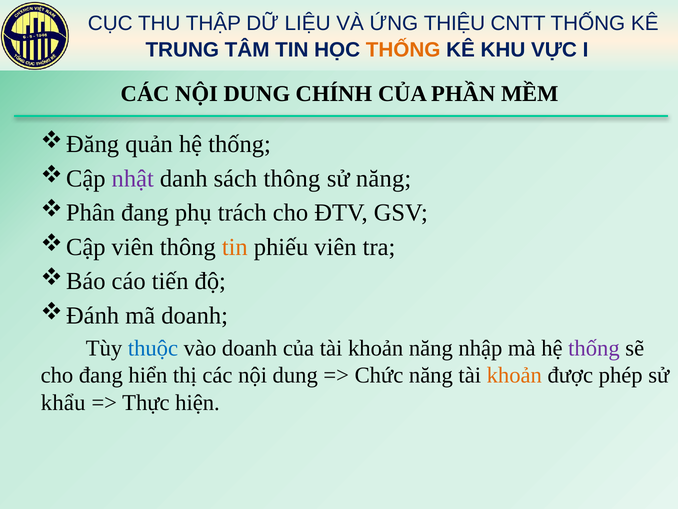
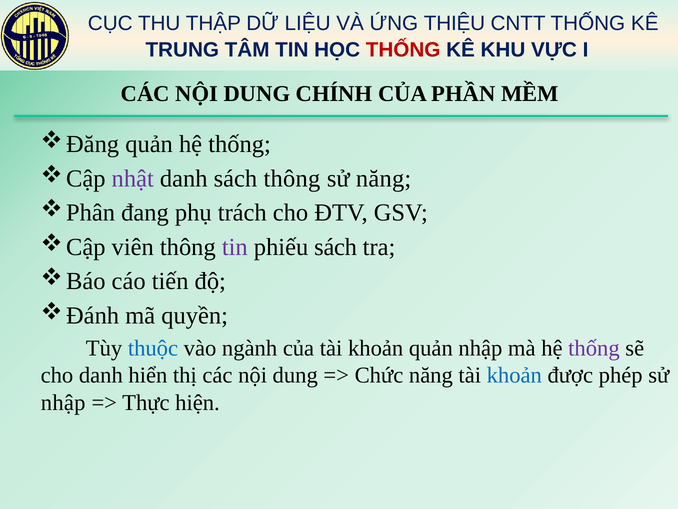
THỐNG at (403, 50) colour: orange -> red
tin at (235, 247) colour: orange -> purple
phiếu viên: viên -> sách
mã doanh: doanh -> quyền
vào doanh: doanh -> ngành
khoản năng: năng -> quản
cho đang: đang -> danh
khoản at (514, 375) colour: orange -> blue
khẩu at (63, 402): khẩu -> nhập
